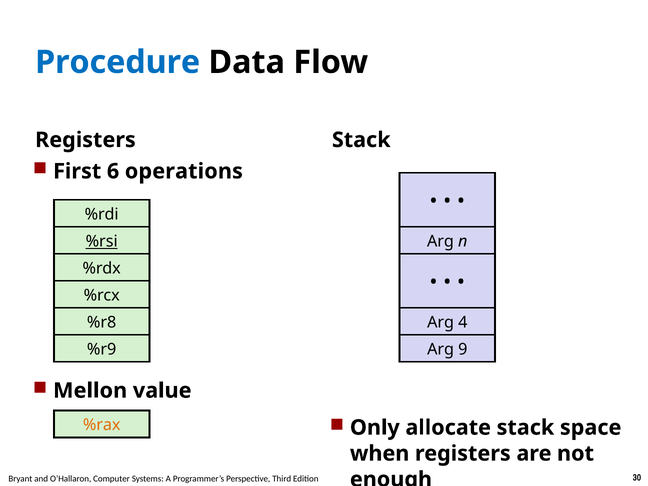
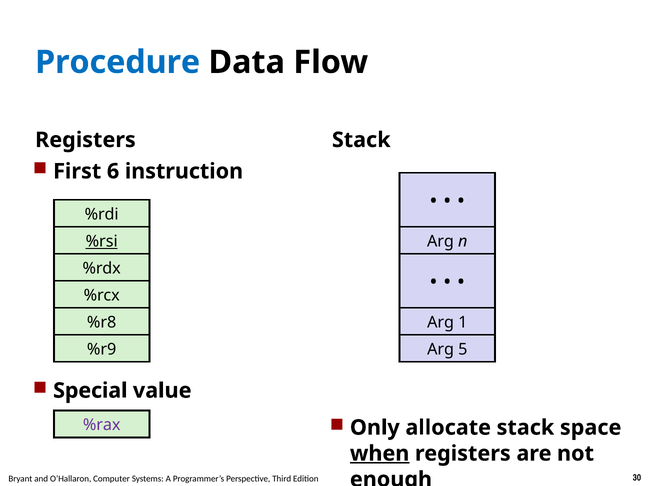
operations: operations -> instruction
4: 4 -> 1
9: 9 -> 5
Mellon at (90, 391): Mellon -> Special
%rax colour: orange -> purple
when underline: none -> present
